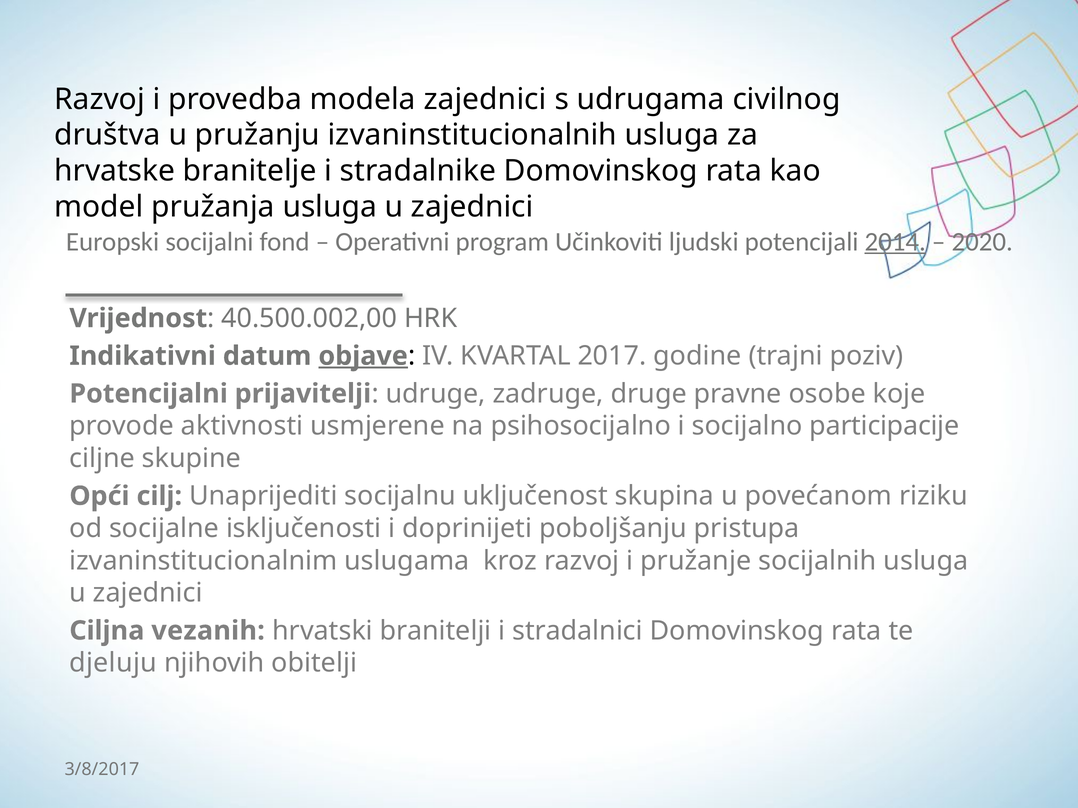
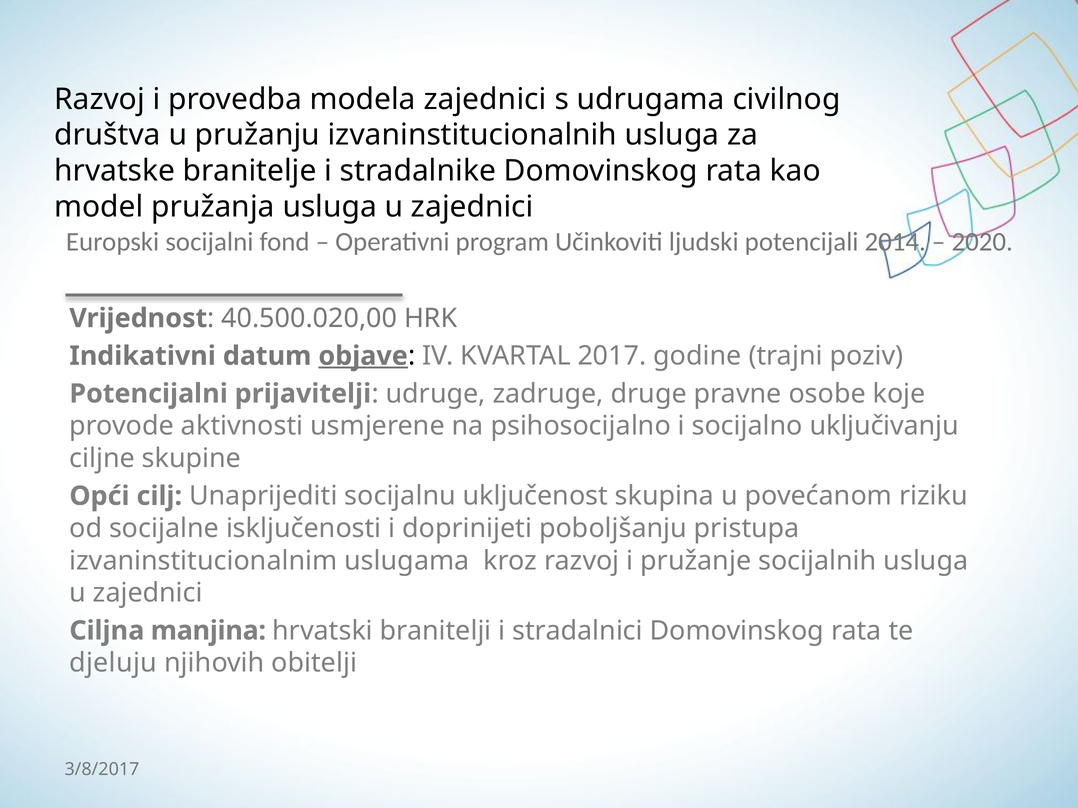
2014 underline: present -> none
40.500.002,00: 40.500.002,00 -> 40.500.020,00
participacije: participacije -> uključivanju
vezanih: vezanih -> manjina
